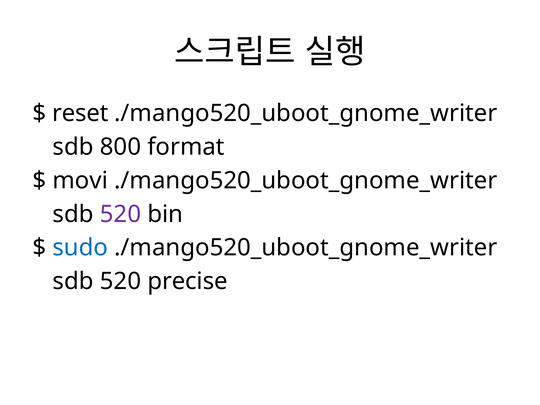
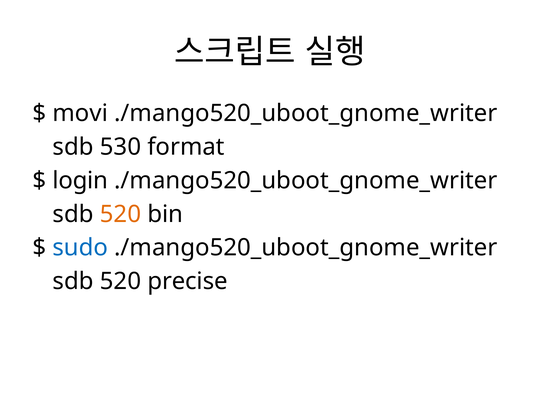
reset: reset -> movi
800: 800 -> 530
movi: movi -> login
520 at (121, 214) colour: purple -> orange
